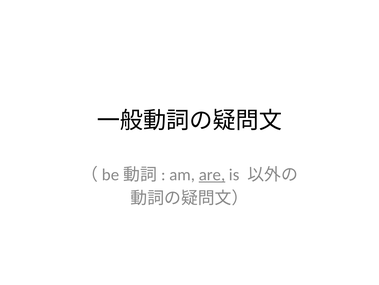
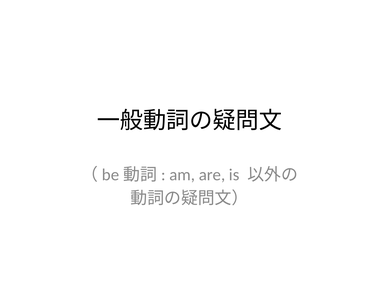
are underline: present -> none
